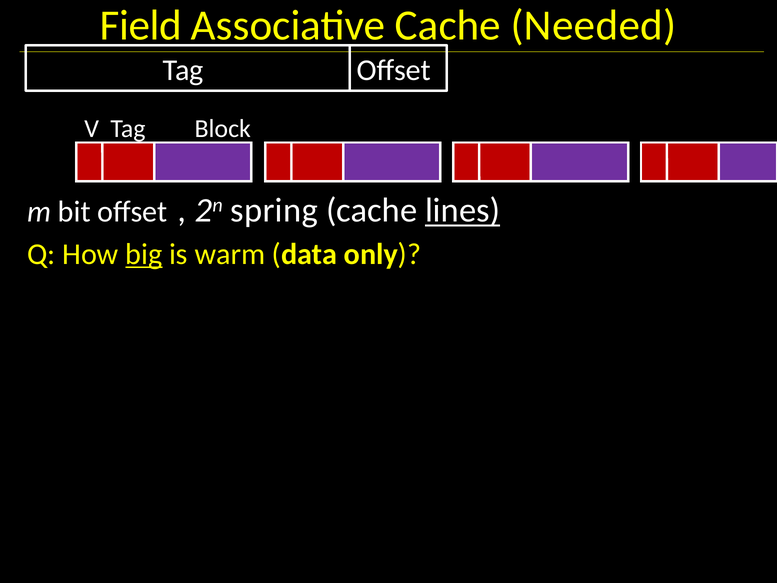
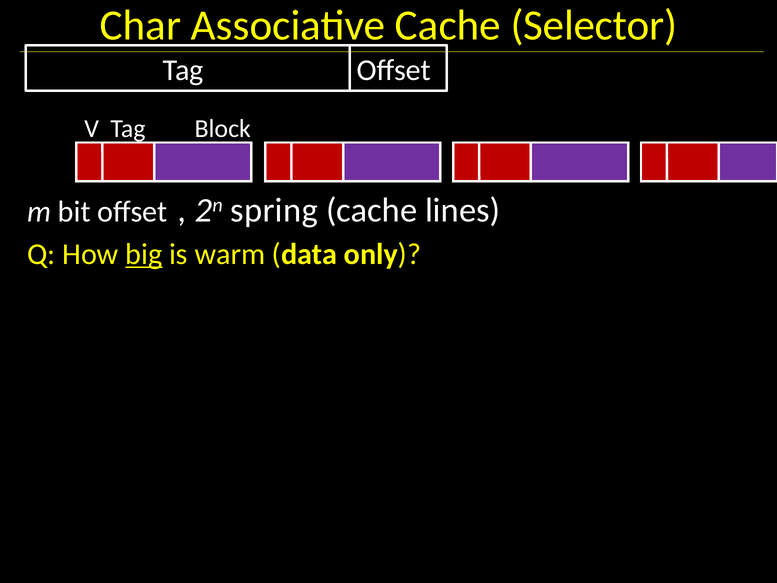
Field: Field -> Char
Needed: Needed -> Selector
lines underline: present -> none
